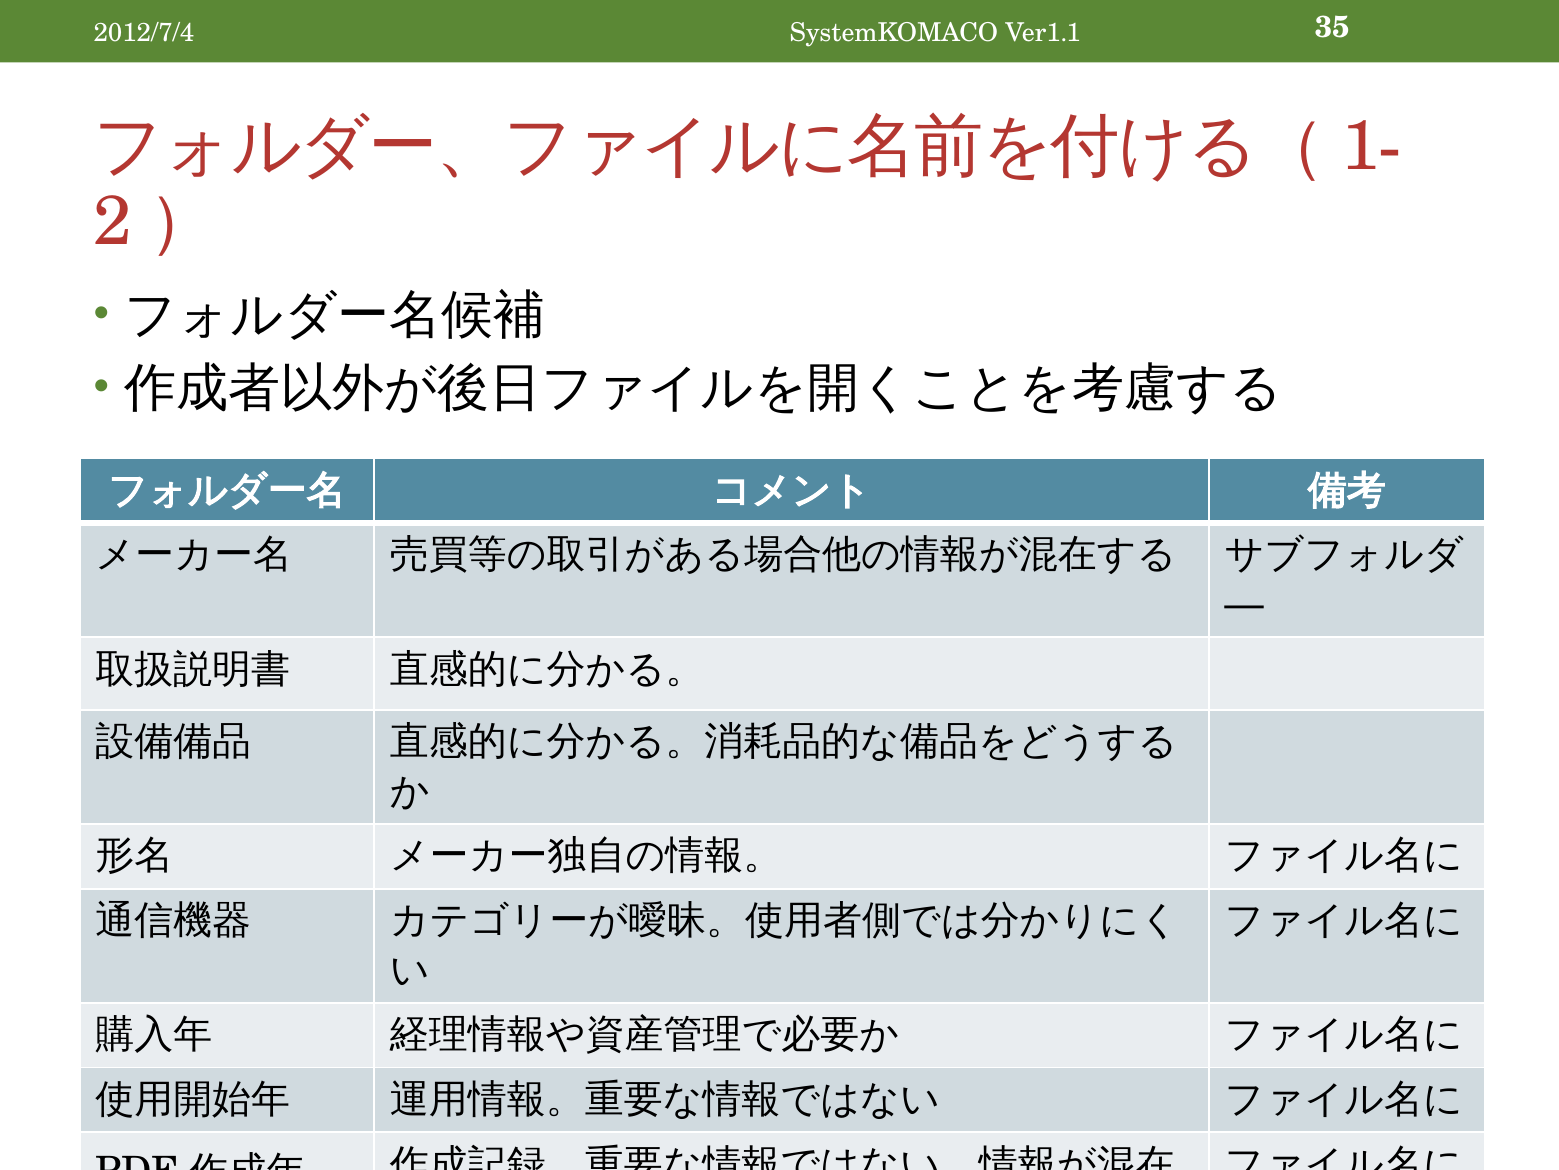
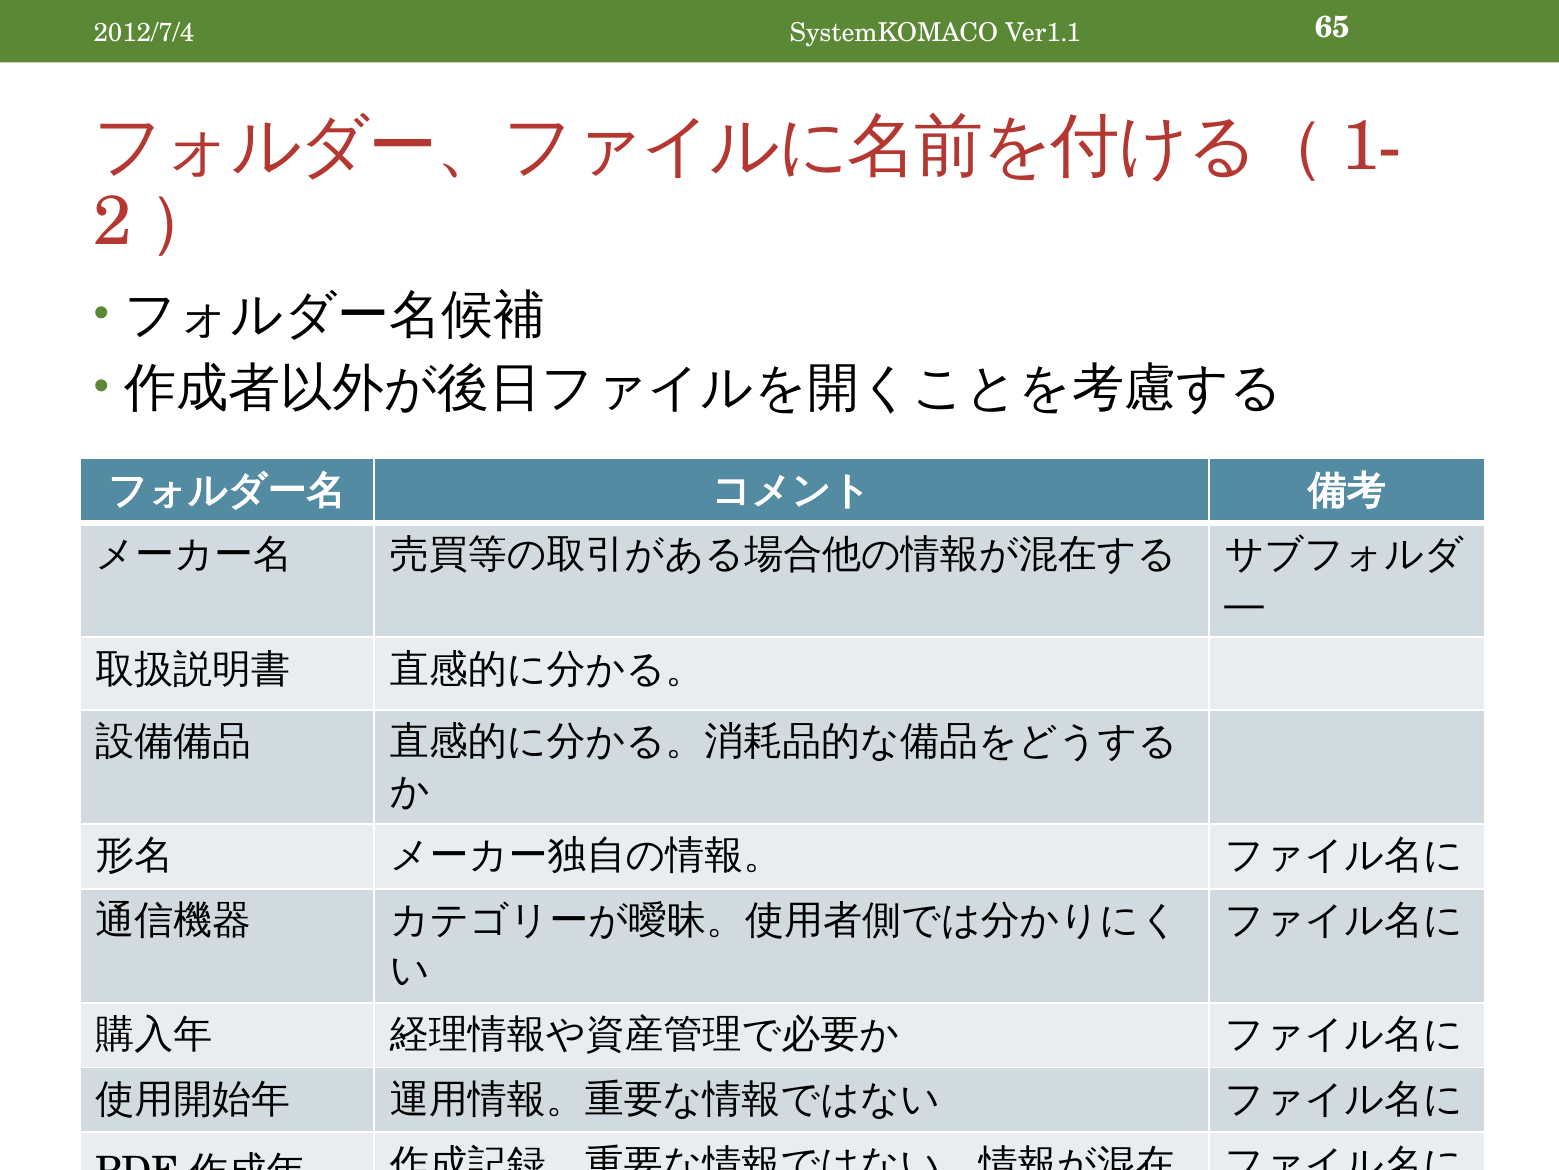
35: 35 -> 65
